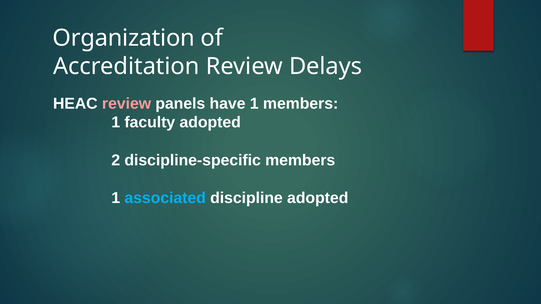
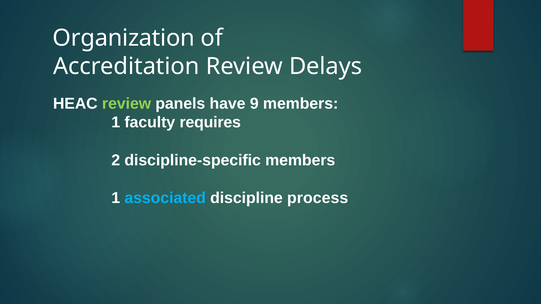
review at (127, 104) colour: pink -> light green
have 1: 1 -> 9
faculty adopted: adopted -> requires
discipline adopted: adopted -> process
